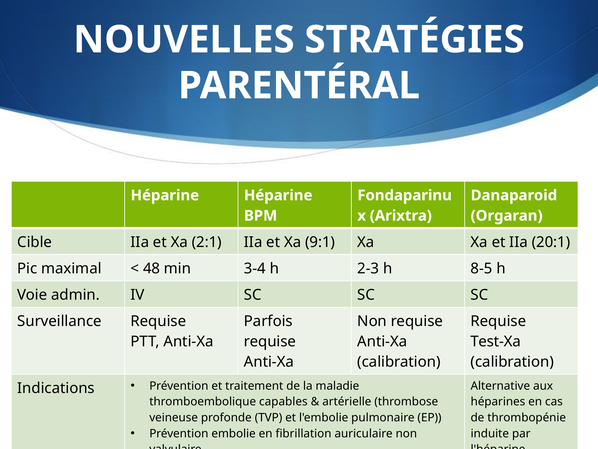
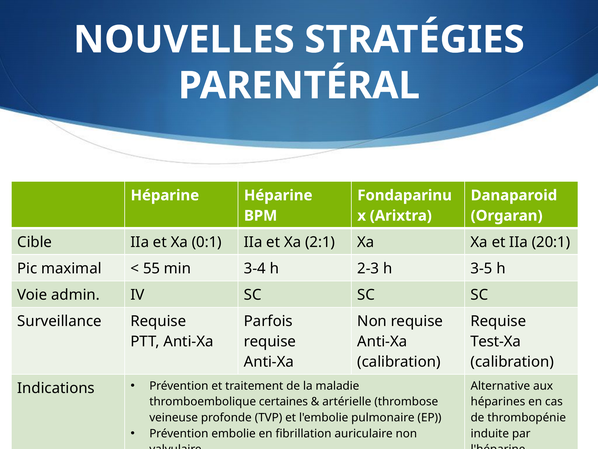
2:1: 2:1 -> 0:1
9:1: 9:1 -> 2:1
48: 48 -> 55
8-5: 8-5 -> 3-5
capables: capables -> certaines
